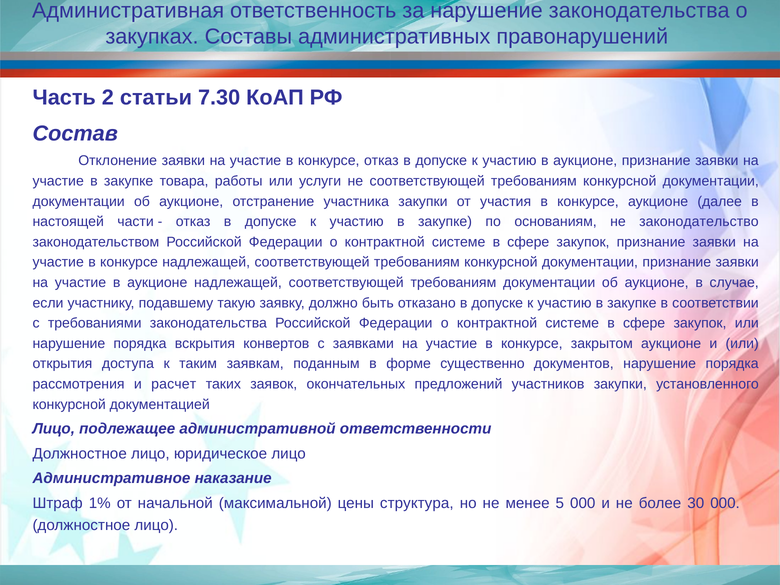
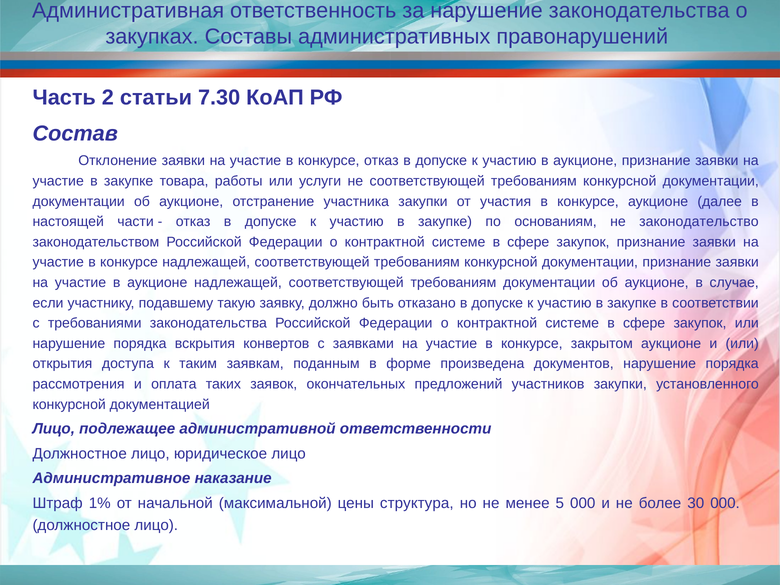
существенно: существенно -> произведена
расчет: расчет -> оплата
